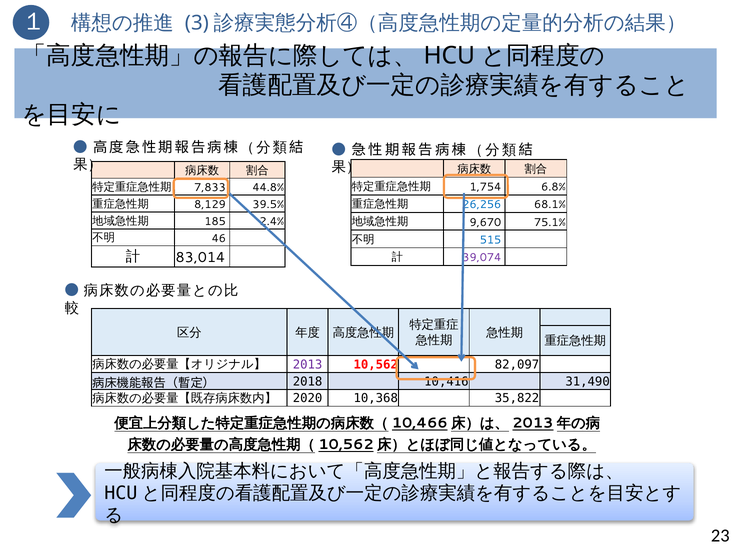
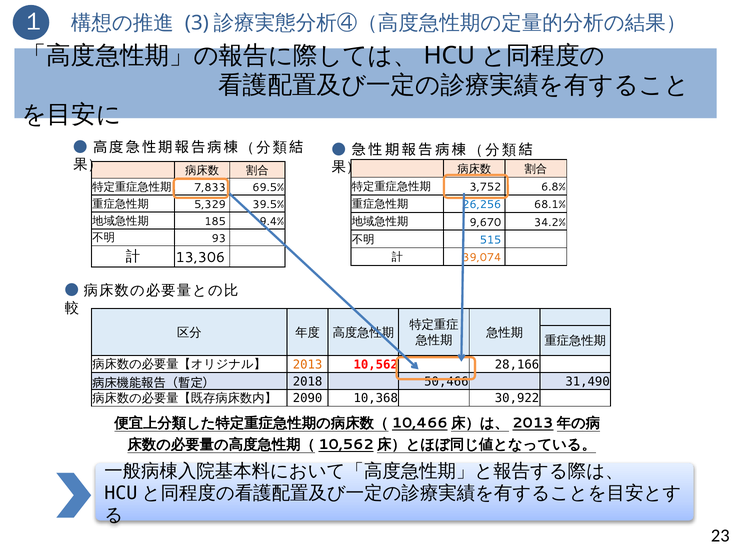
1,754: 1,754 -> 3,752
44.8%: 44.8% -> 69.5%
8,129: 8,129 -> 5,329
2.4%: 2.4% -> 9.4%
75.1%: 75.1% -> 34.2%
46: 46 -> 93
83,014: 83,014 -> 13,306
39,074 colour: purple -> orange
2013 colour: purple -> orange
82,097: 82,097 -> 28,166
10,416: 10,416 -> 50,466
2020: 2020 -> 2090
35,822: 35,822 -> 30,922
